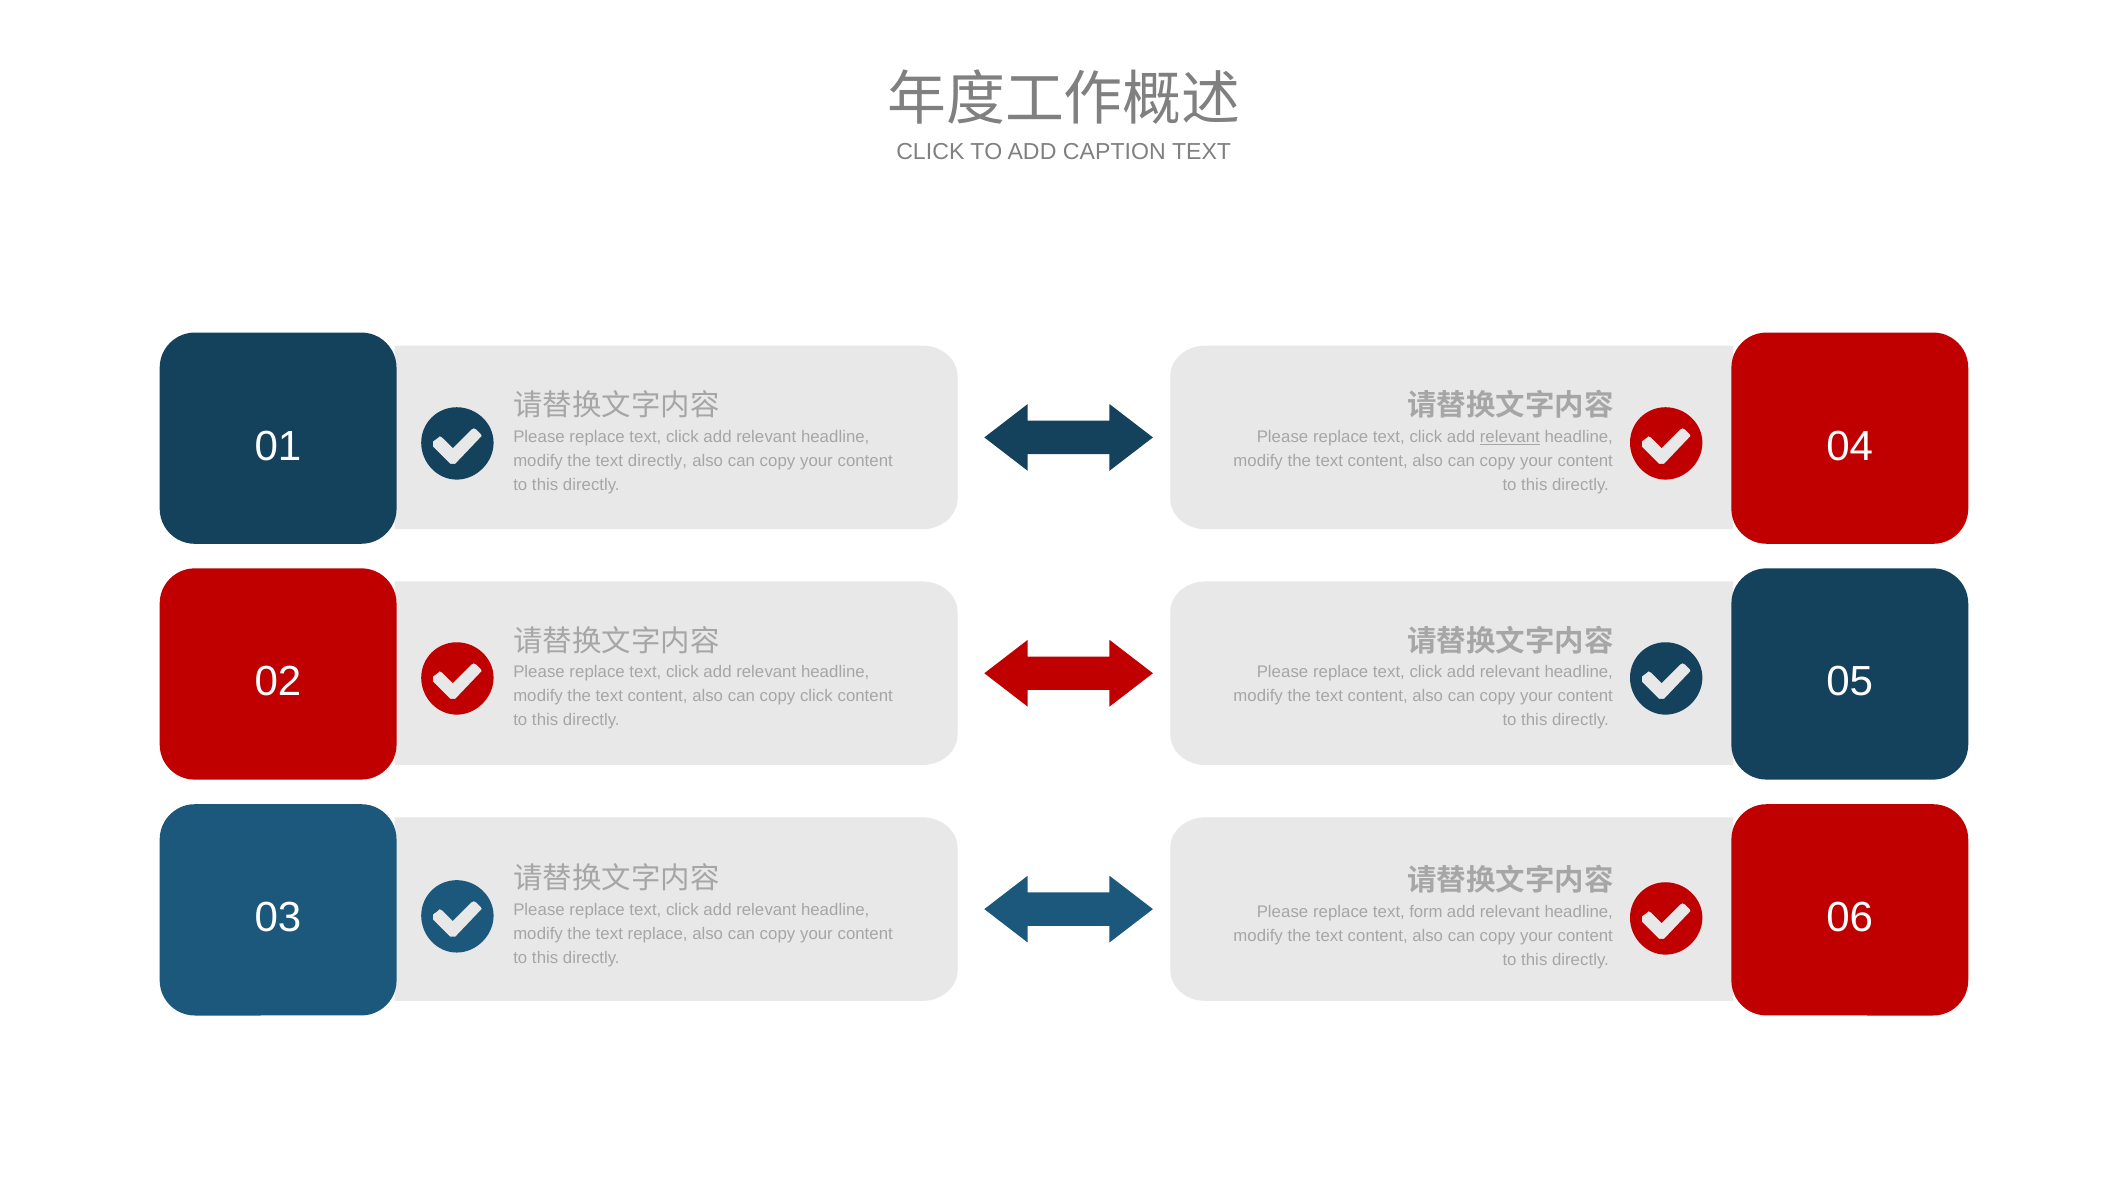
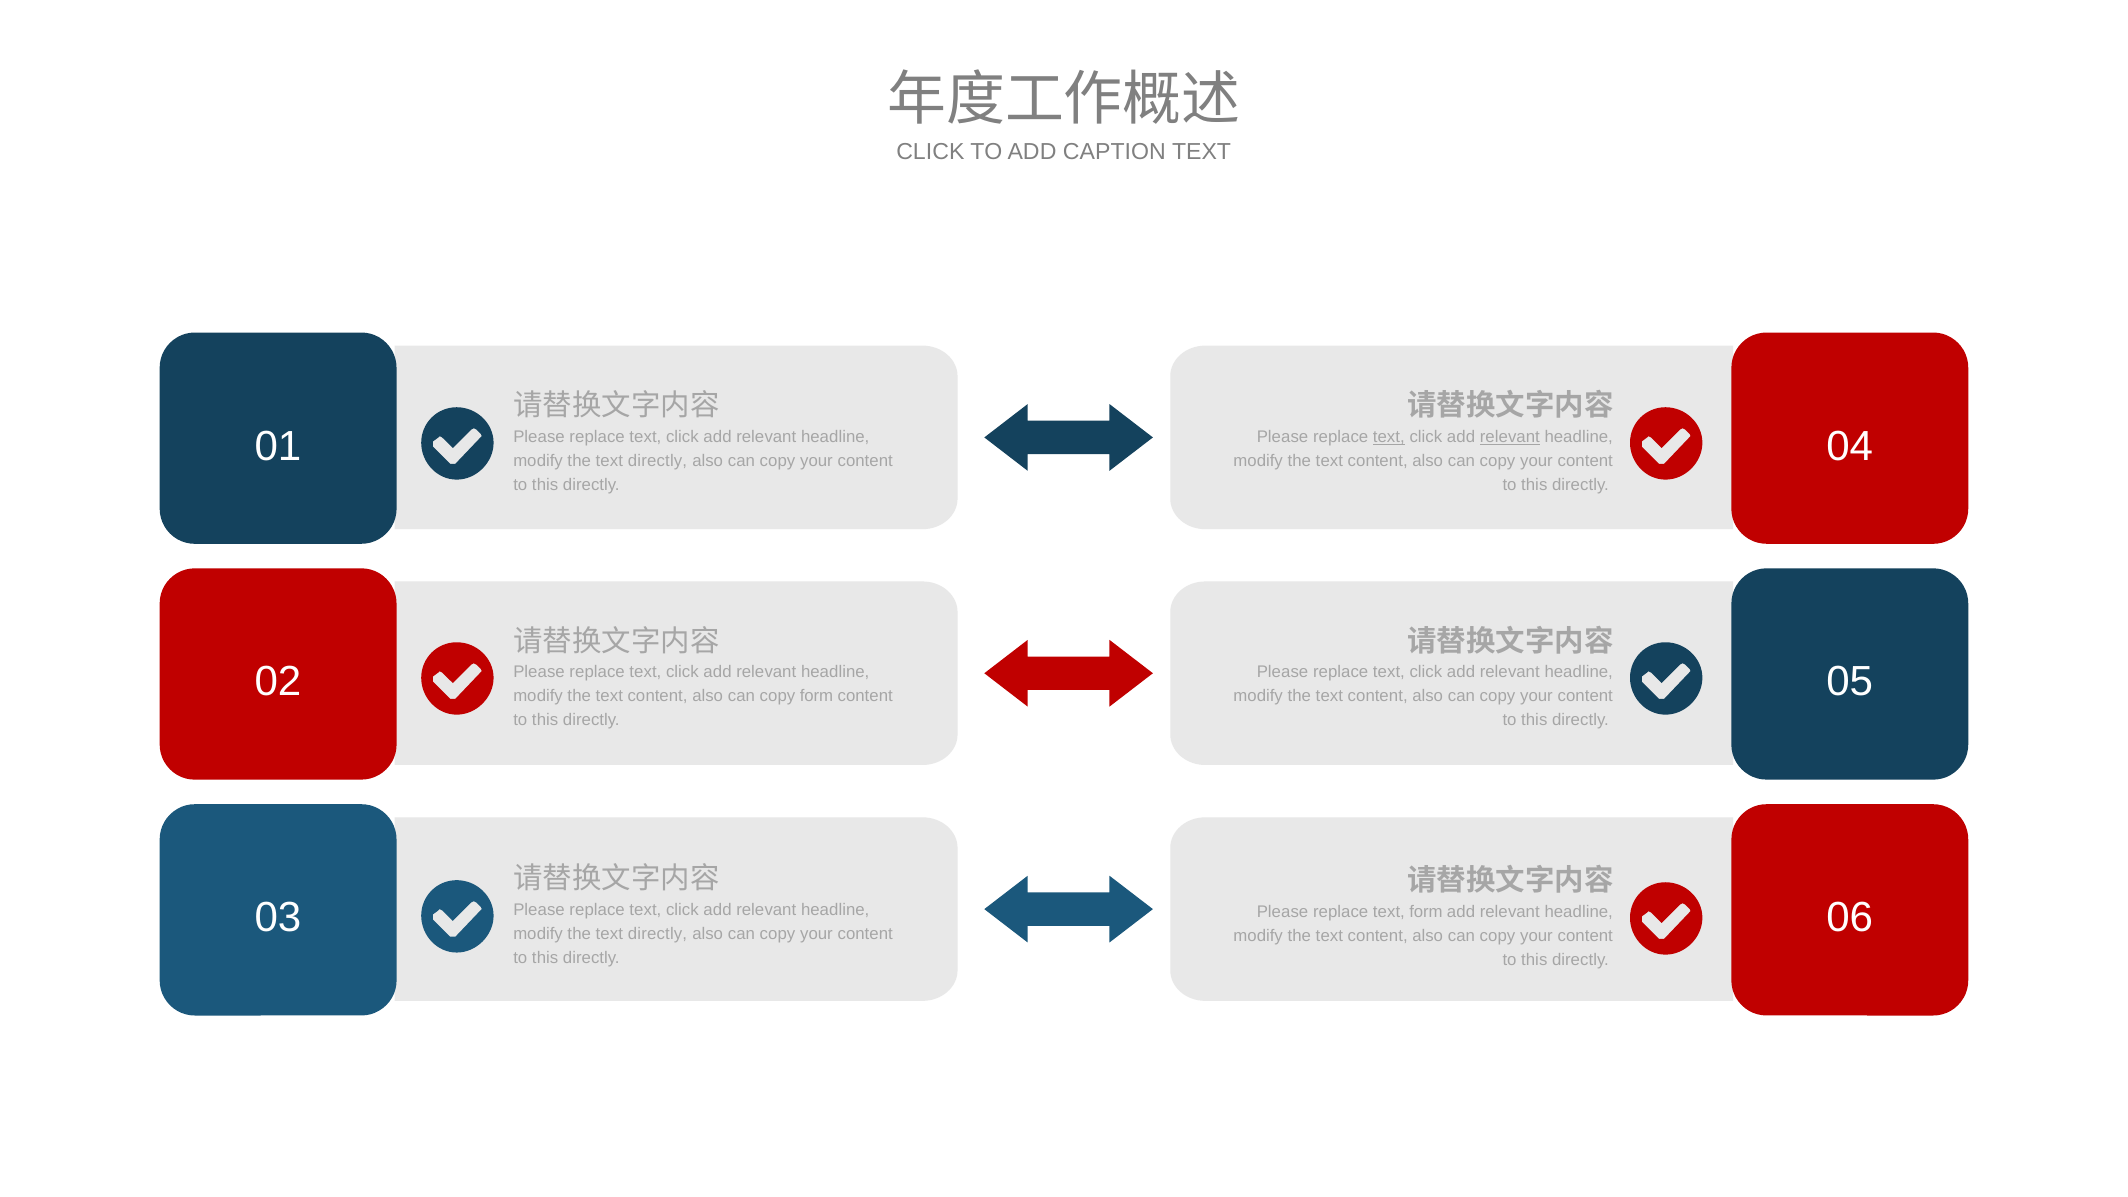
text at (1389, 437) underline: none -> present
copy click: click -> form
replace at (658, 934): replace -> directly
